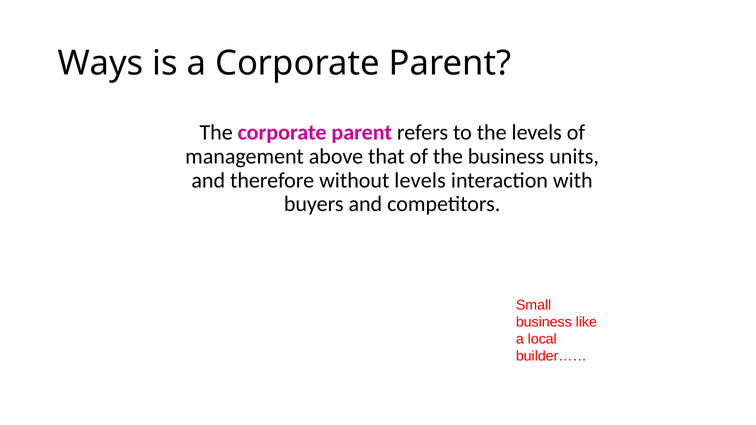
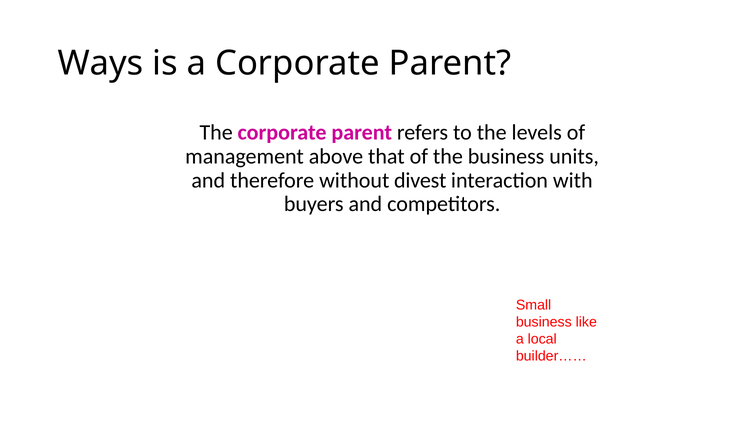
without levels: levels -> divest
